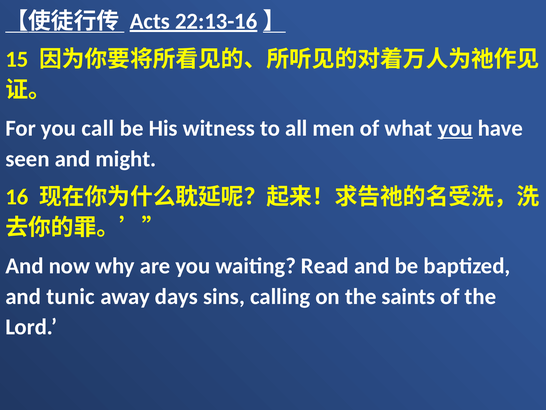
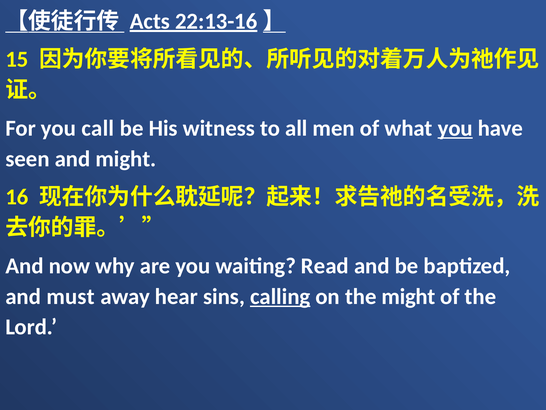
tunic: tunic -> must
days: days -> hear
calling underline: none -> present
the saints: saints -> might
